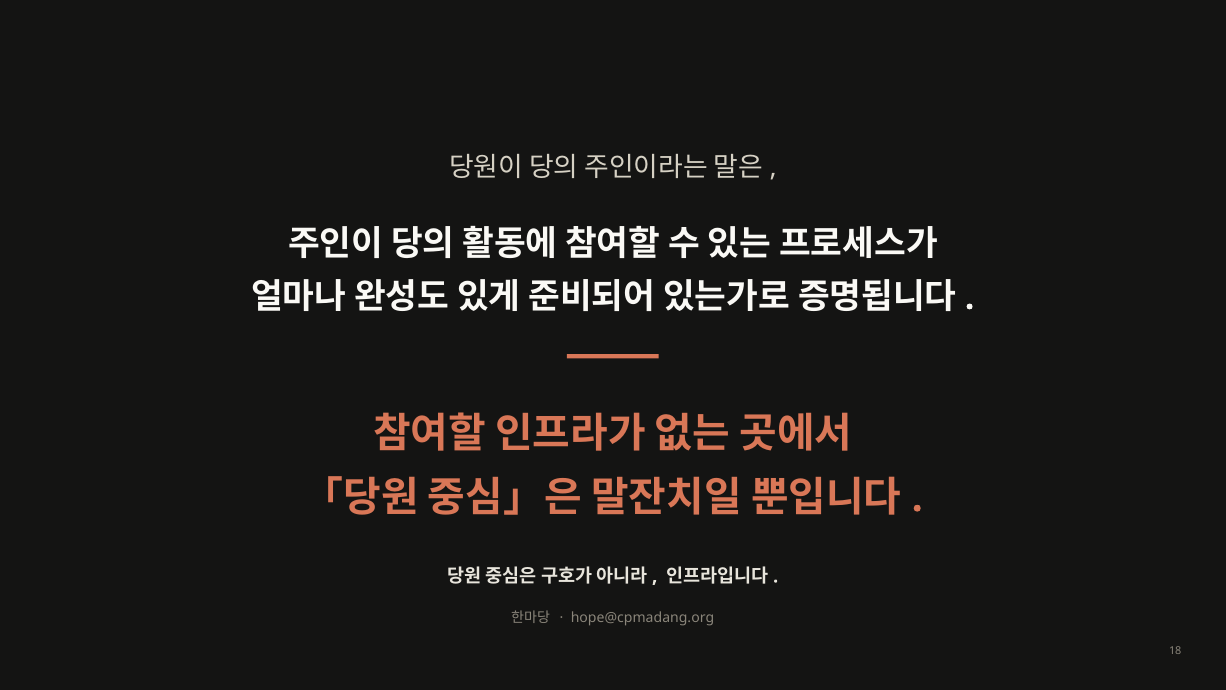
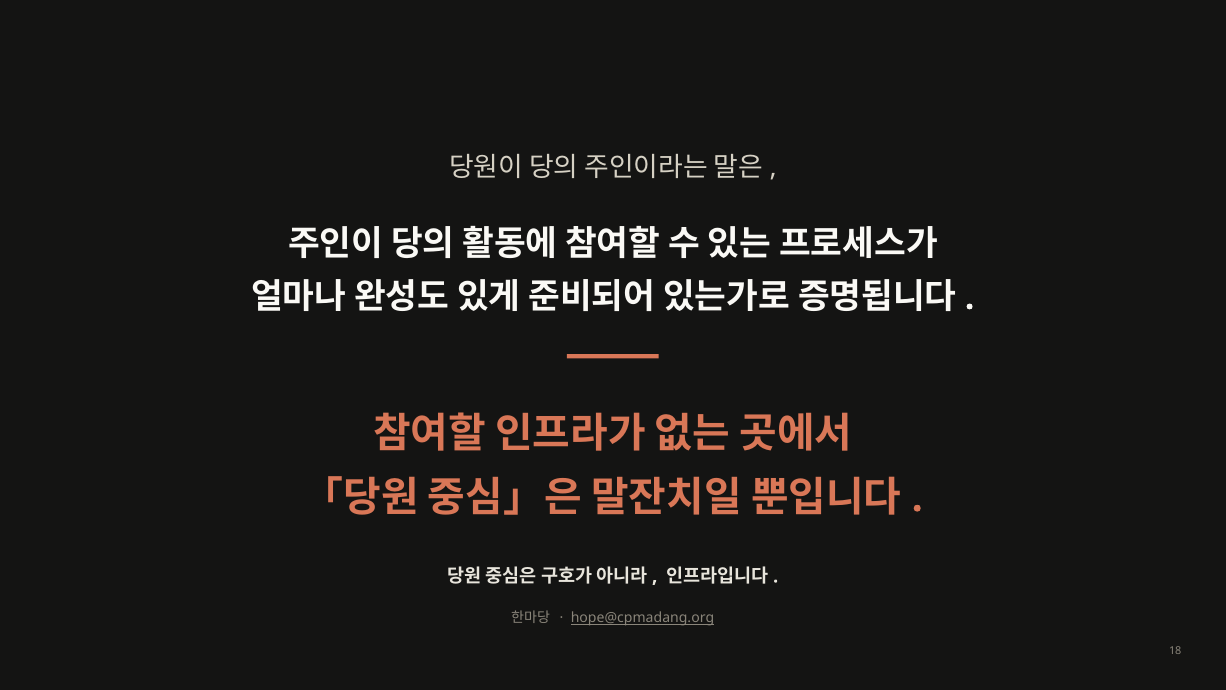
hope@cpmadang.org underline: none -> present
